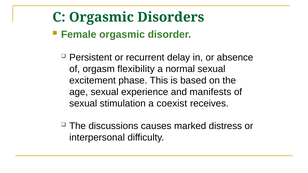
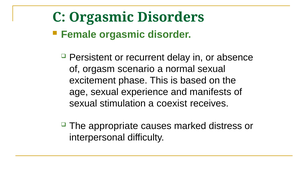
flexibility: flexibility -> scenario
discussions: discussions -> appropriate
